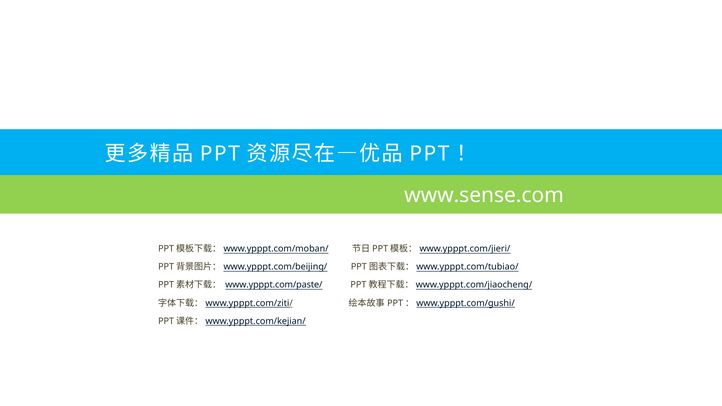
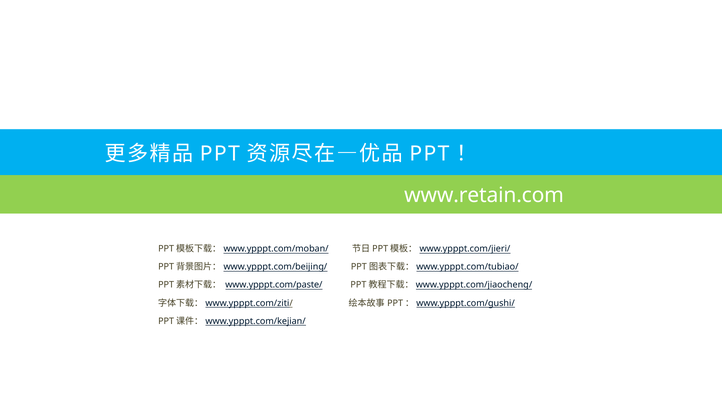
www.sense.com: www.sense.com -> www.retain.com
